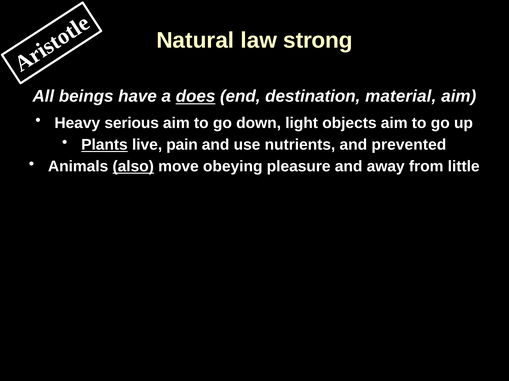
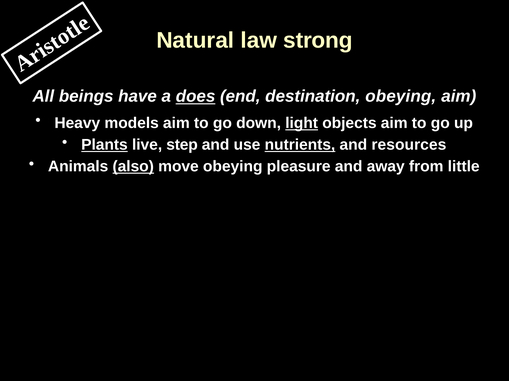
destination material: material -> obeying
serious: serious -> models
light underline: none -> present
pain: pain -> step
nutrients underline: none -> present
prevented: prevented -> resources
